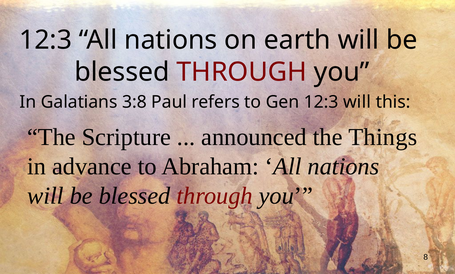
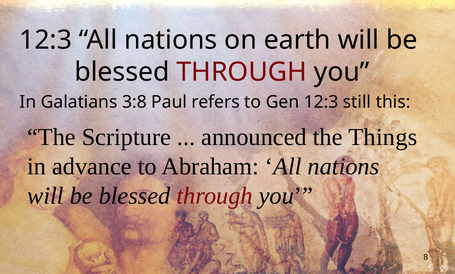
12:3 will: will -> still
